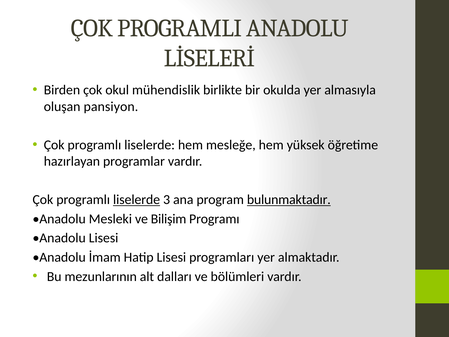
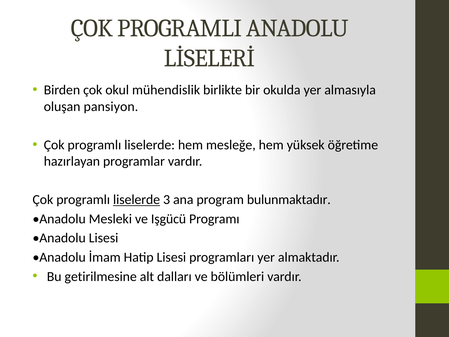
bulunmaktadır underline: present -> none
Bilişim: Bilişim -> Işgücü
mezunlarının: mezunlarının -> getirilmesine
